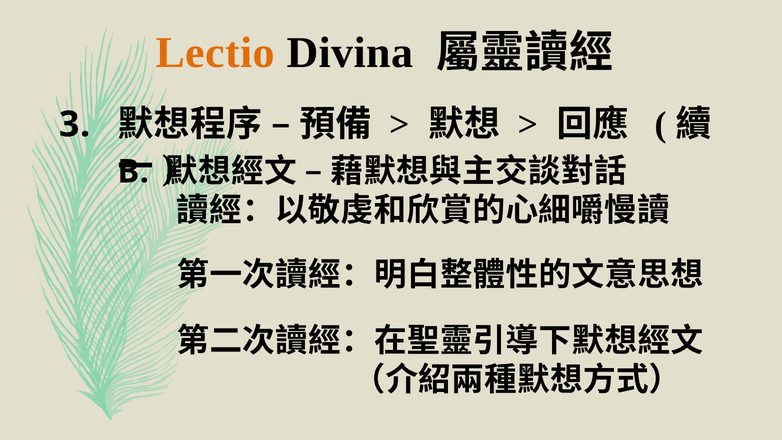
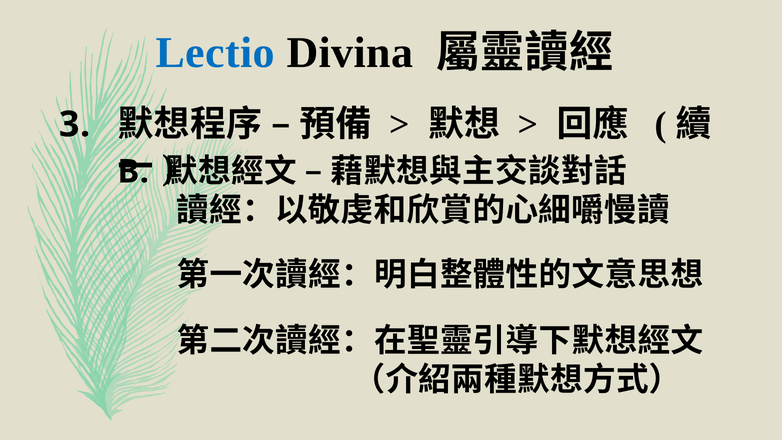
Lectio colour: orange -> blue
